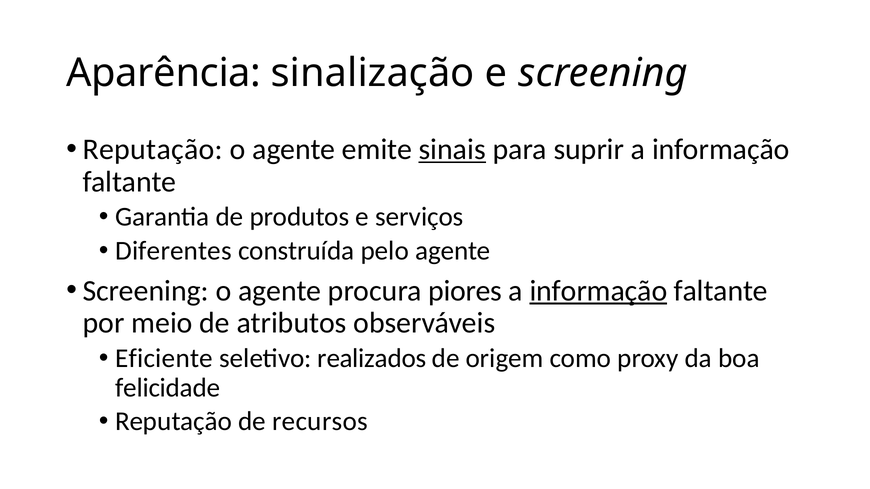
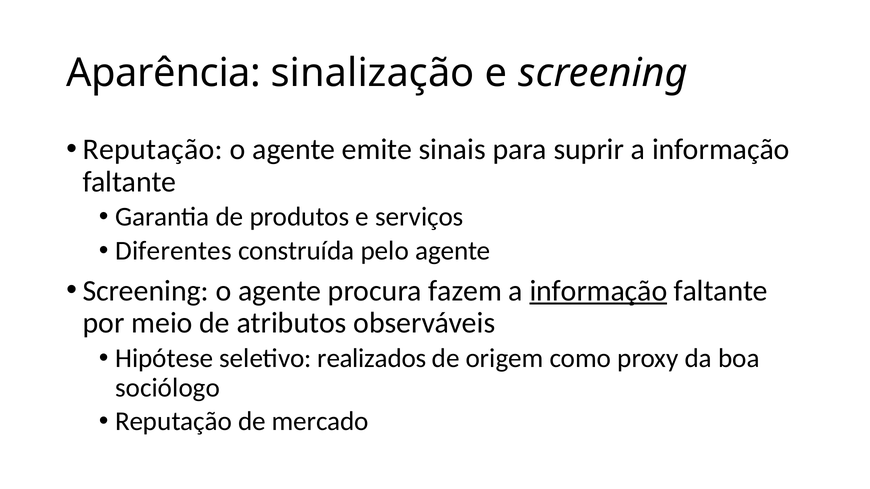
sinais underline: present -> none
piores: piores -> fazem
Eficiente: Eficiente -> Hipótese
felicidade: felicidade -> sociólogo
recursos: recursos -> mercado
